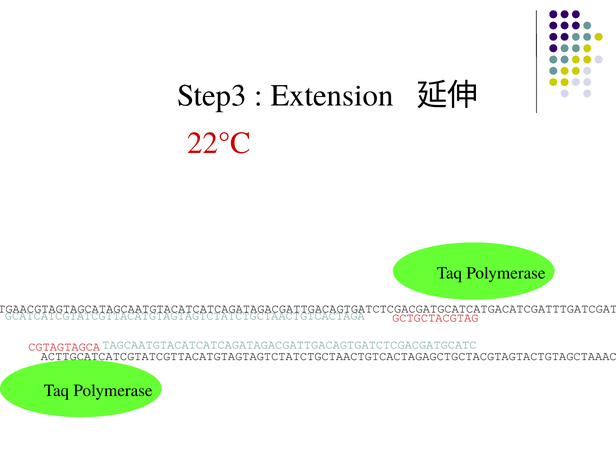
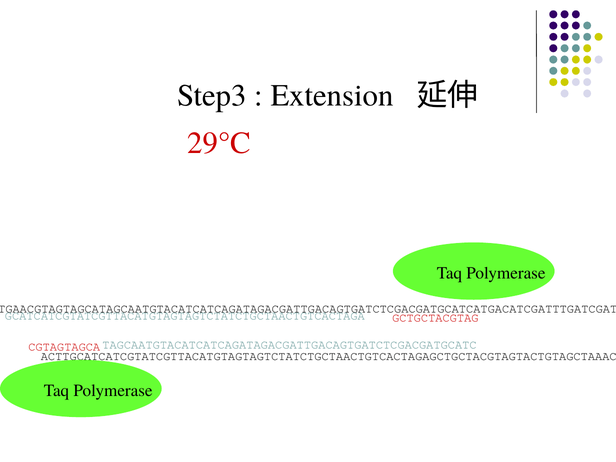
22°C: 22°C -> 29°C
